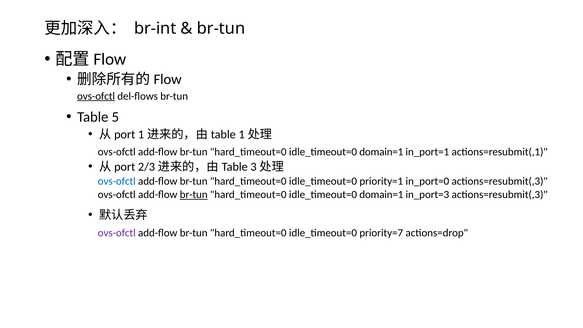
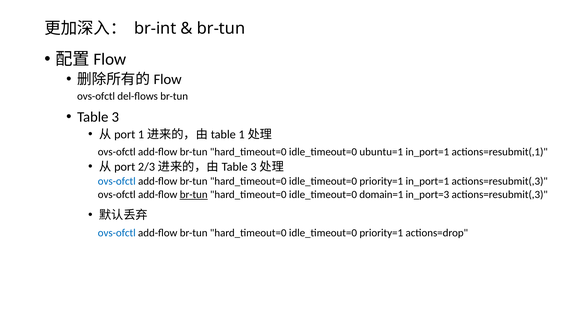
ovs-ofctl at (96, 96) underline: present -> none
5: 5 -> 3
domain=1 at (381, 152): domain=1 -> ubuntu=1
priority=1 in_port=0: in_port=0 -> in_port=1
ovs-ofctl at (117, 233) colour: purple -> blue
priority=7 at (381, 233): priority=7 -> priority=1
